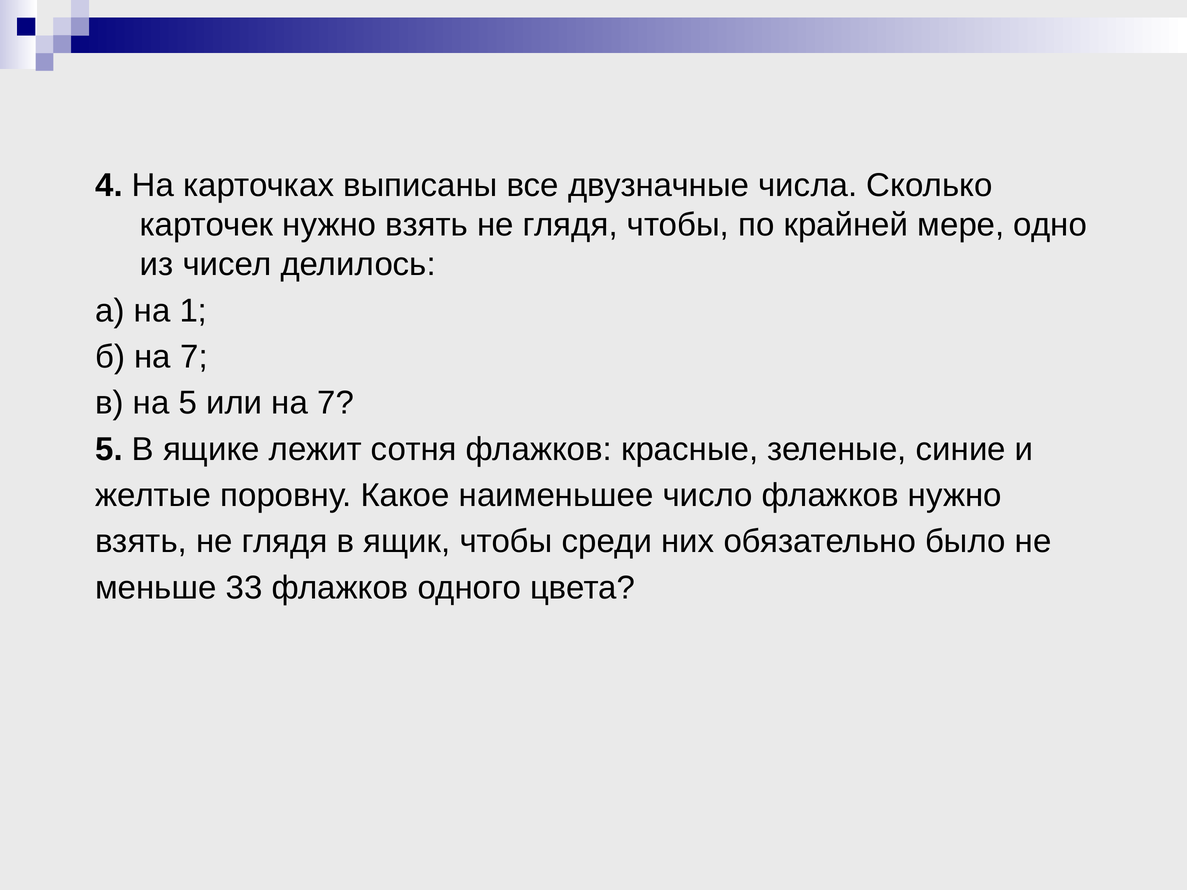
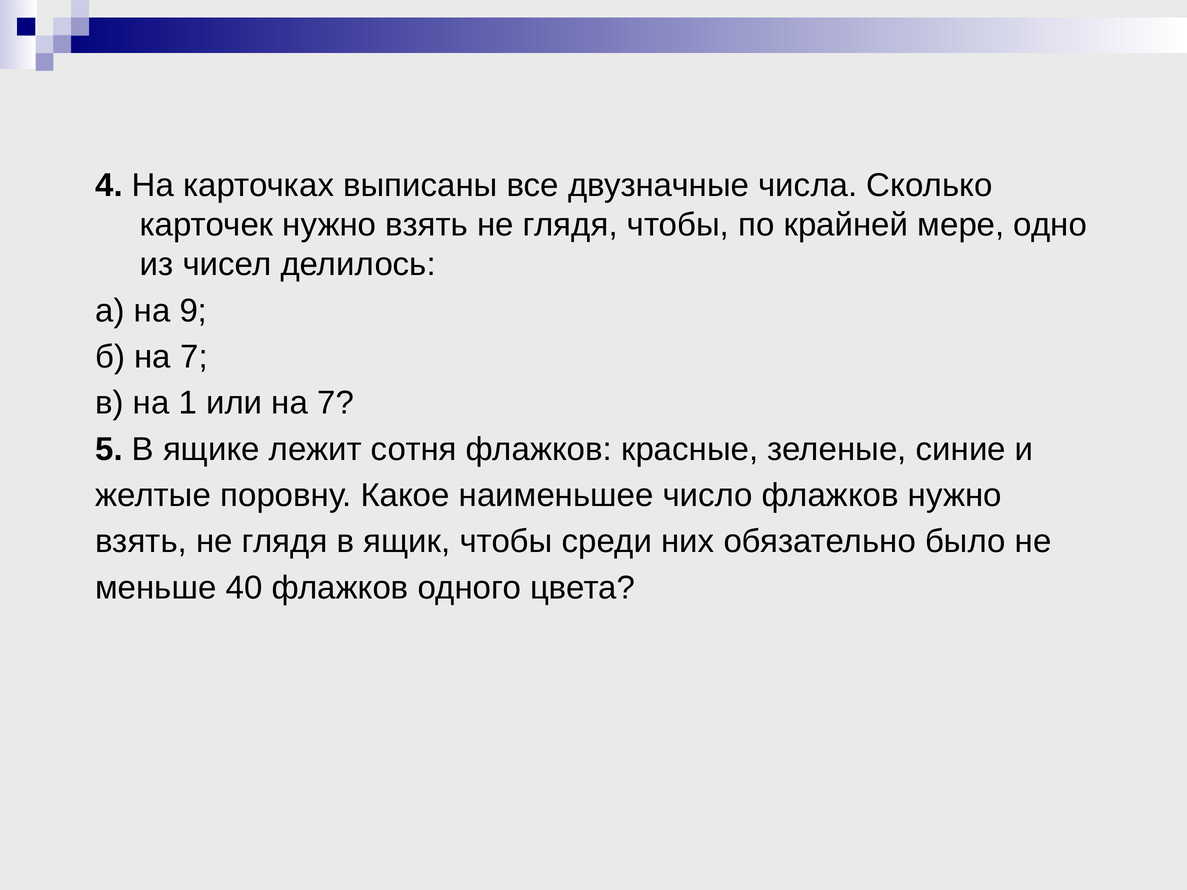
1: 1 -> 9
на 5: 5 -> 1
33: 33 -> 40
